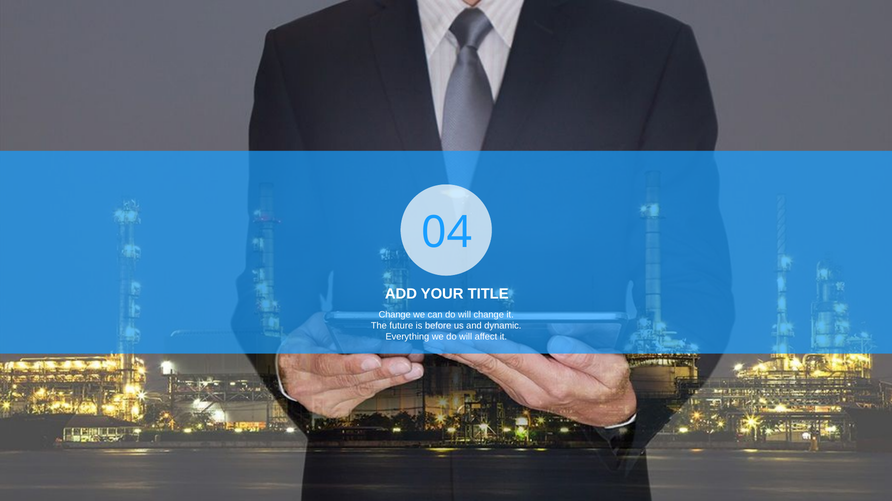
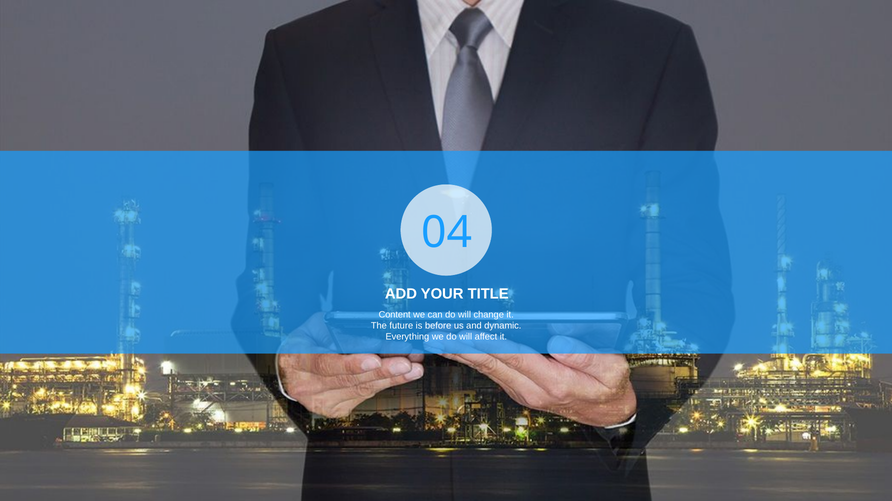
Change at (395, 315): Change -> Content
